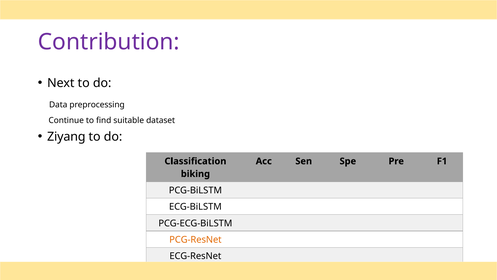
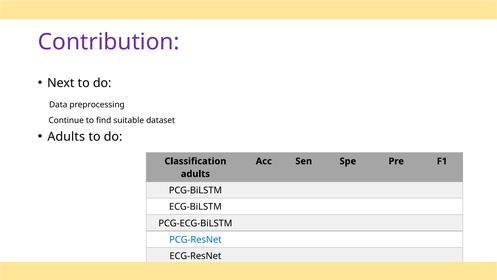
Ziyang at (66, 136): Ziyang -> Adults
biking at (195, 174): biking -> adults
PCG-ResNet colour: orange -> blue
